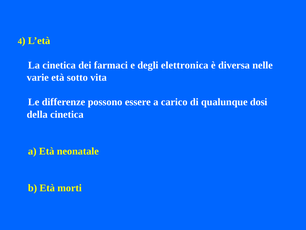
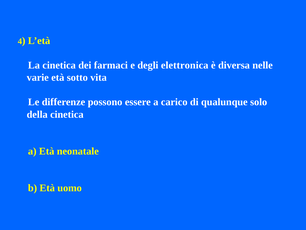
dosi: dosi -> solo
morti: morti -> uomo
